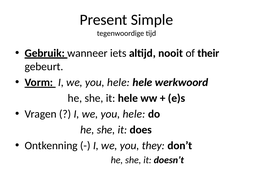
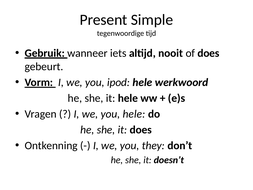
of their: their -> does
hele at (118, 82): hele -> ipod
